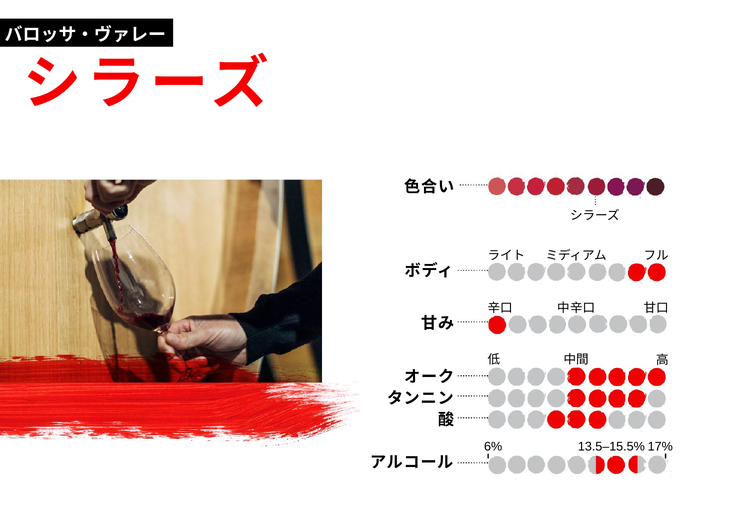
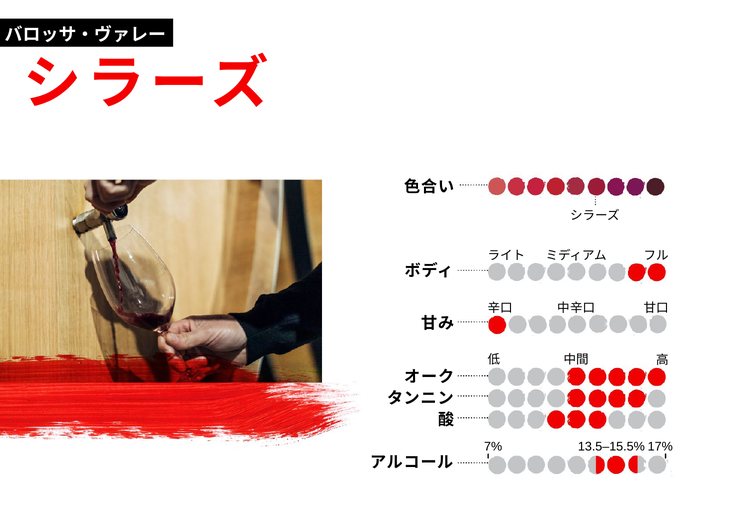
6%: 6% -> 7%
